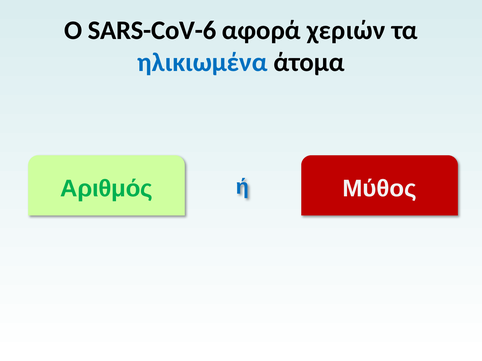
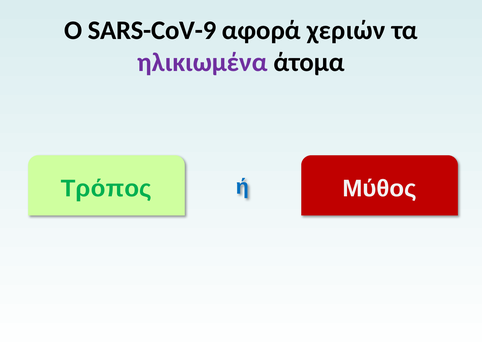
SARS-CoV-6: SARS-CoV-6 -> SARS-CoV-9
ηλικιωμένα colour: blue -> purple
Αριθμός: Αριθμός -> Τρόπος
